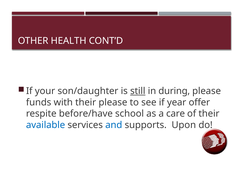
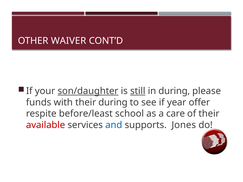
HEALTH: HEALTH -> WAIVER
son/daughter underline: none -> present
their please: please -> during
before/have: before/have -> before/least
available colour: blue -> red
Upon: Upon -> Jones
